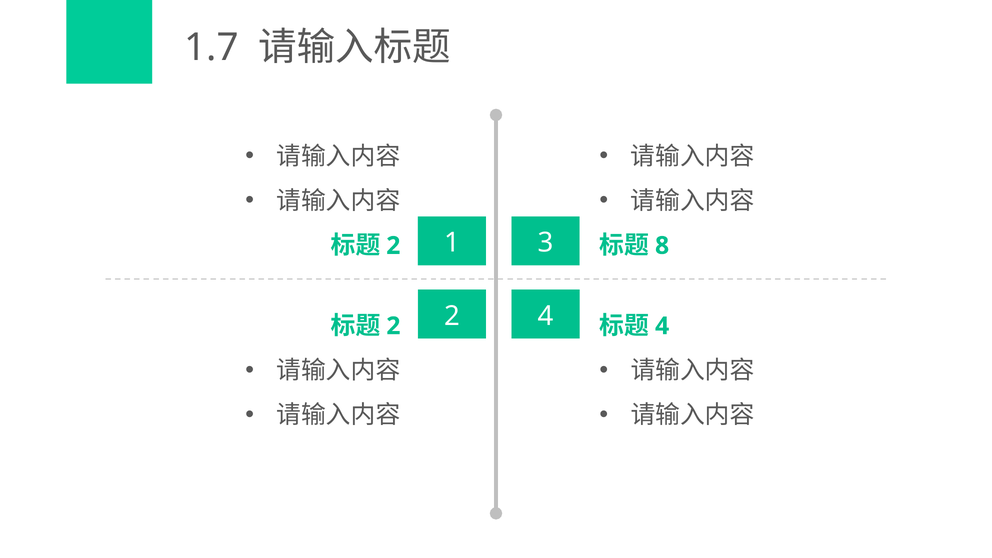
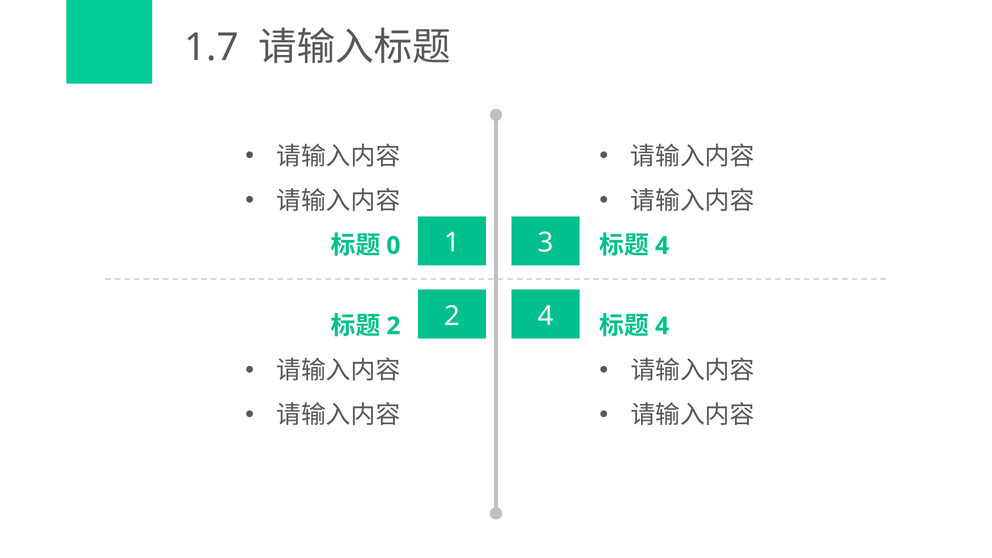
2 at (393, 246): 2 -> 0
8 at (662, 246): 8 -> 4
